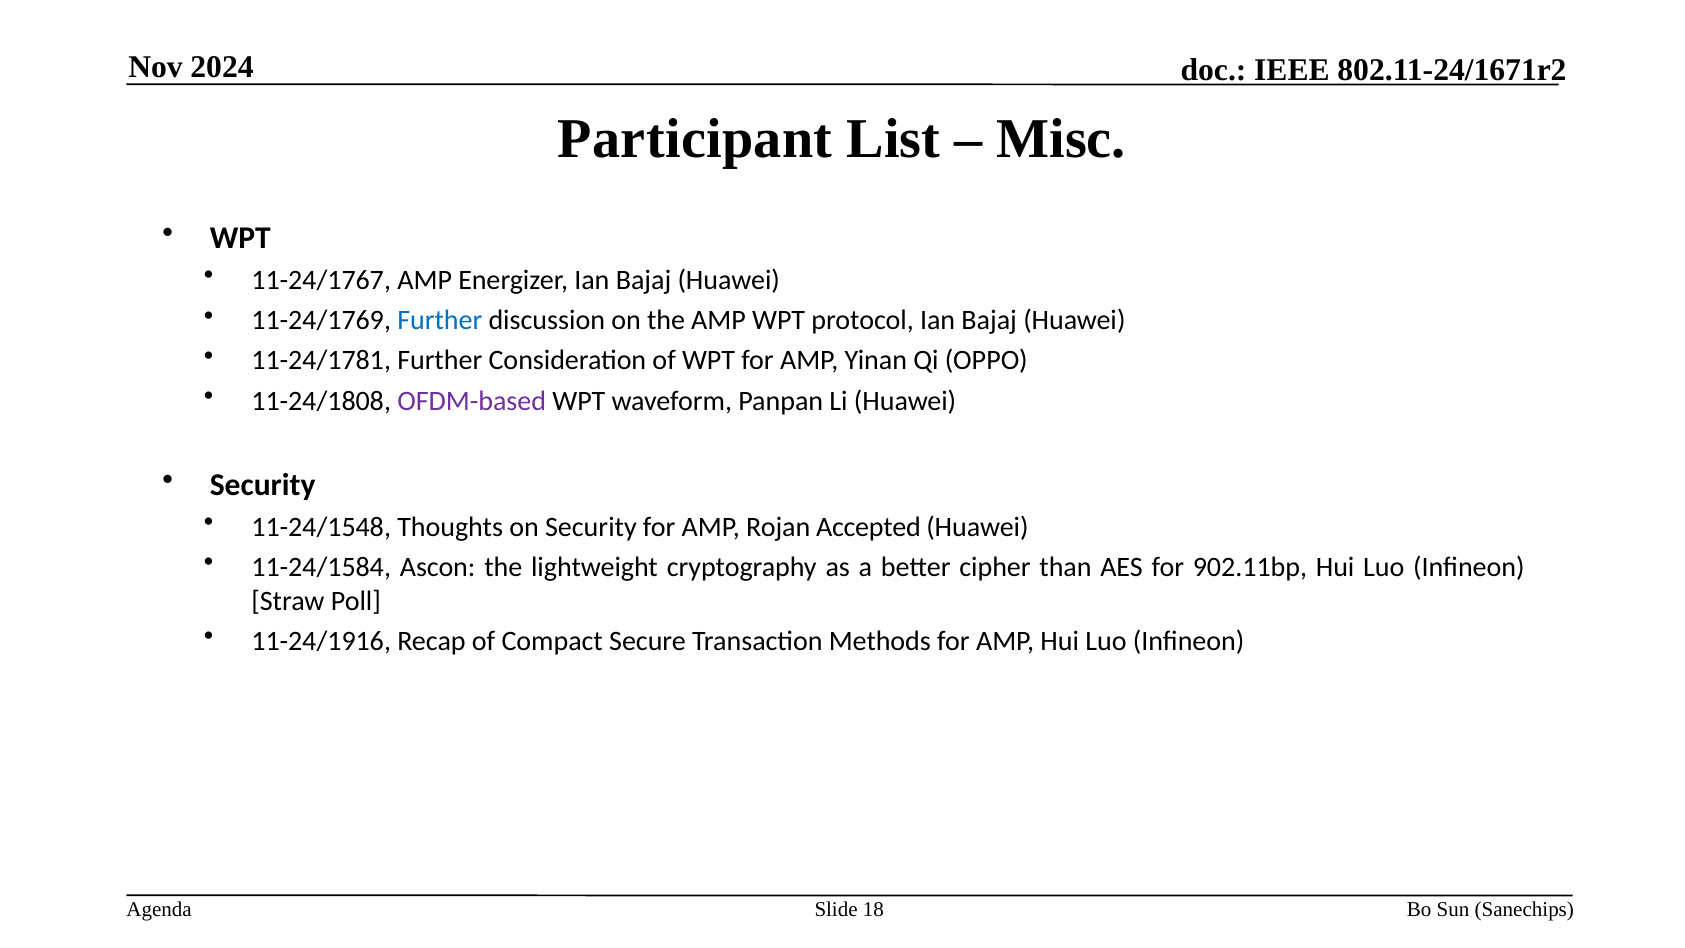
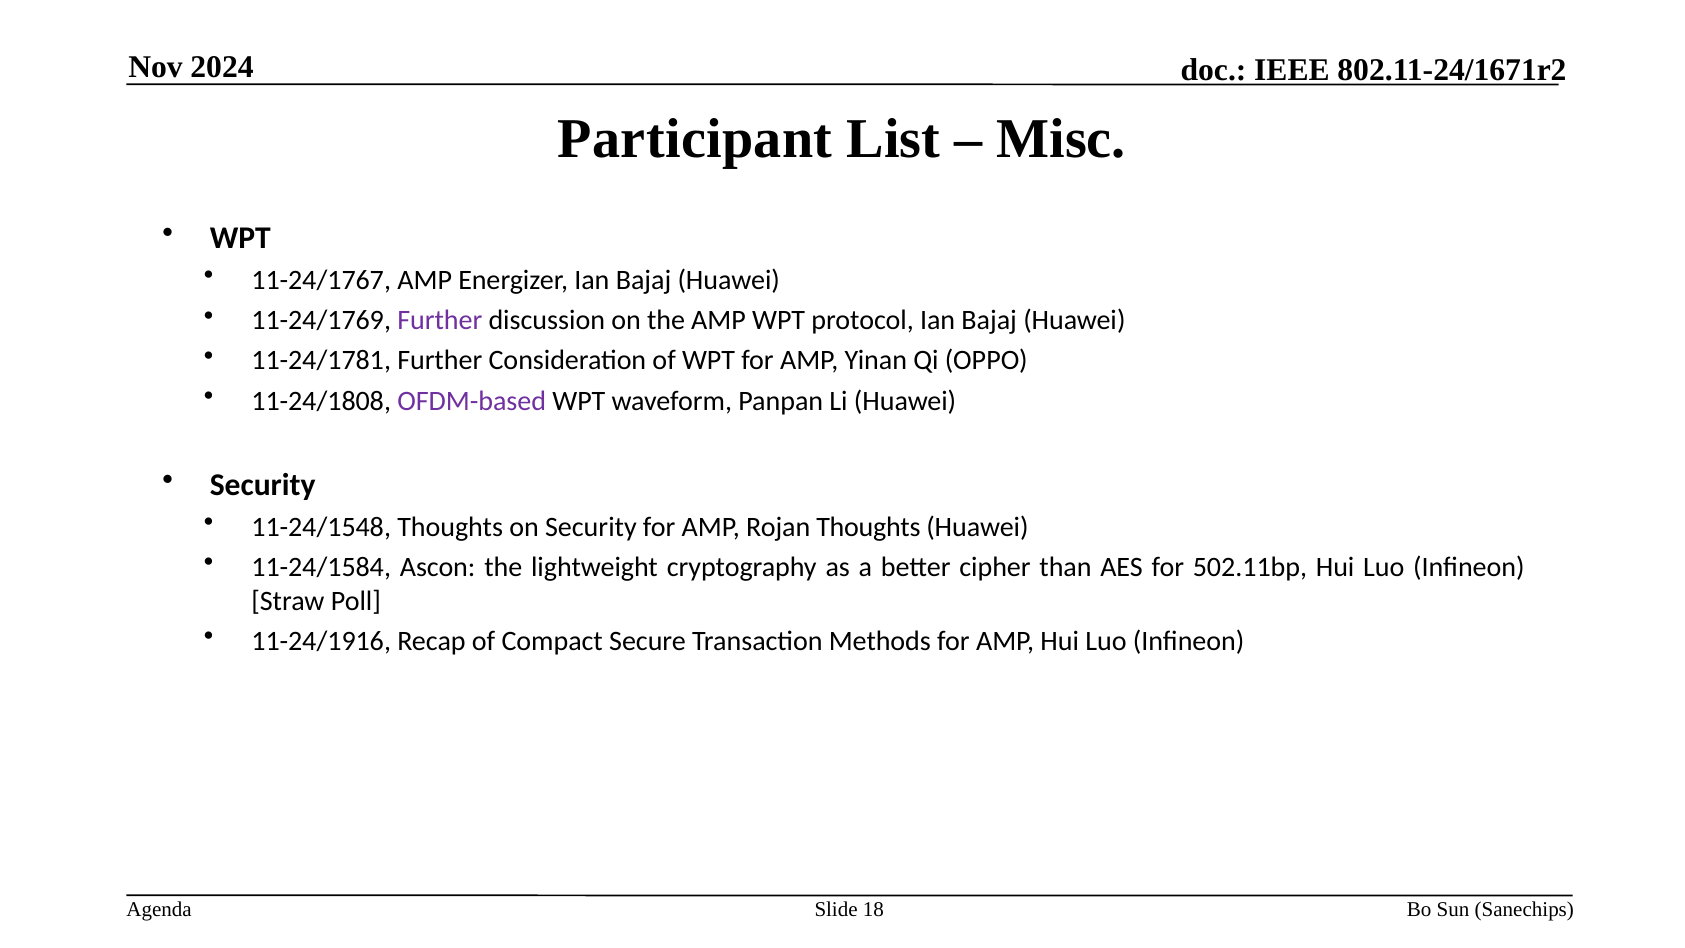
Further at (440, 320) colour: blue -> purple
Rojan Accepted: Accepted -> Thoughts
902.11bp: 902.11bp -> 502.11bp
